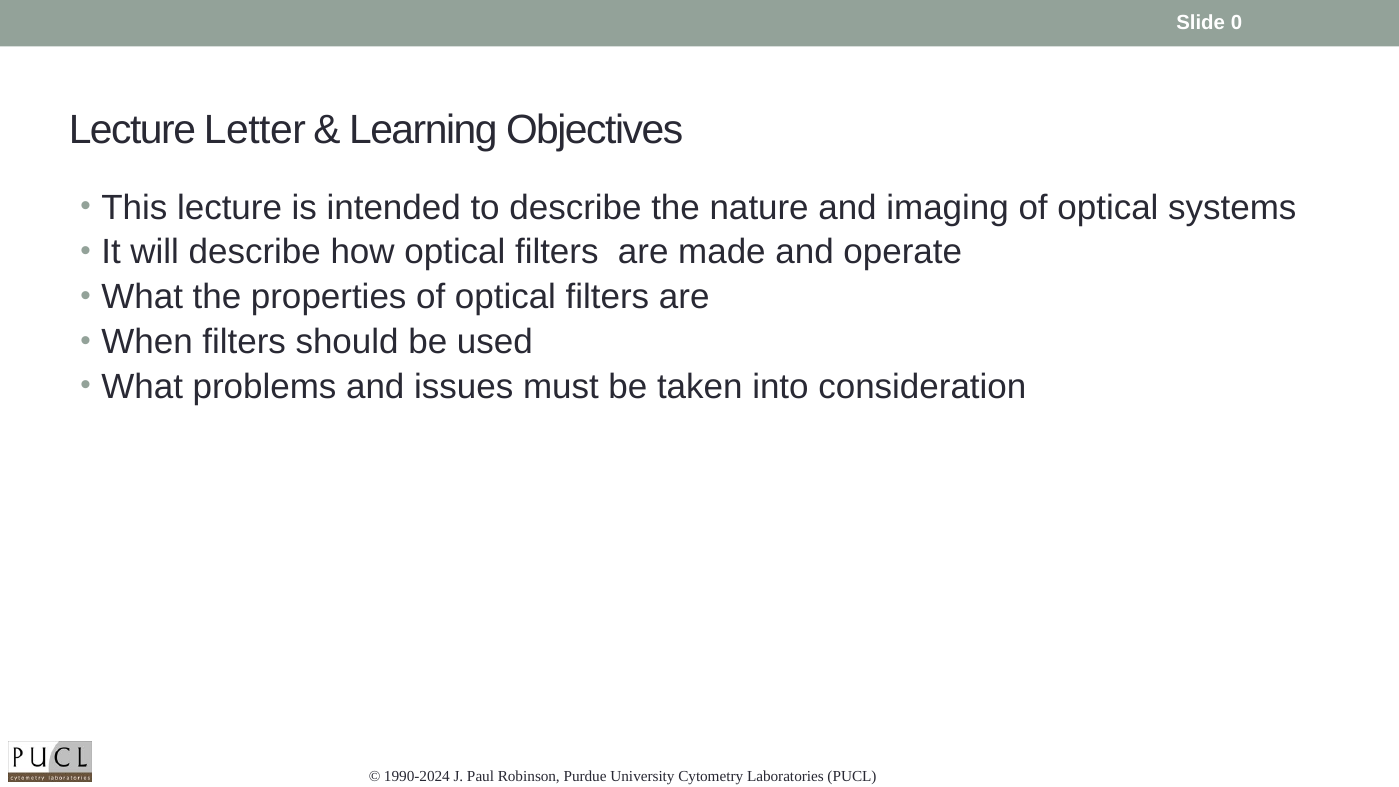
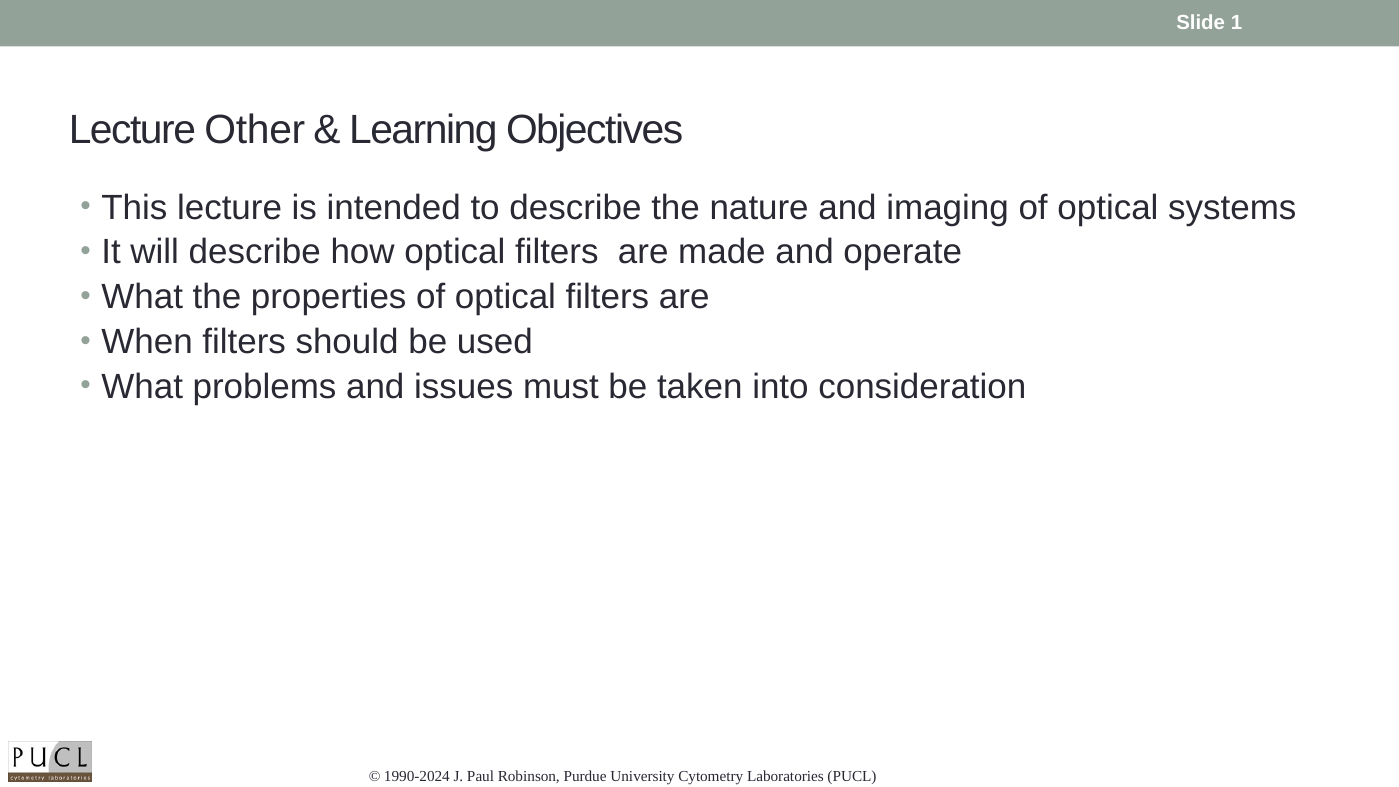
0: 0 -> 1
Letter: Letter -> Other
